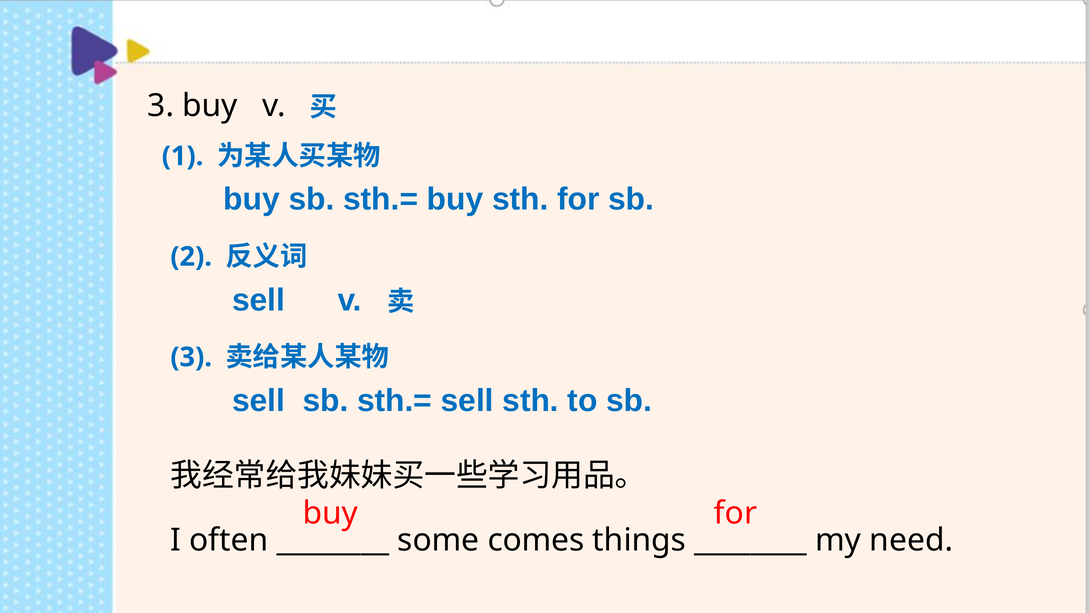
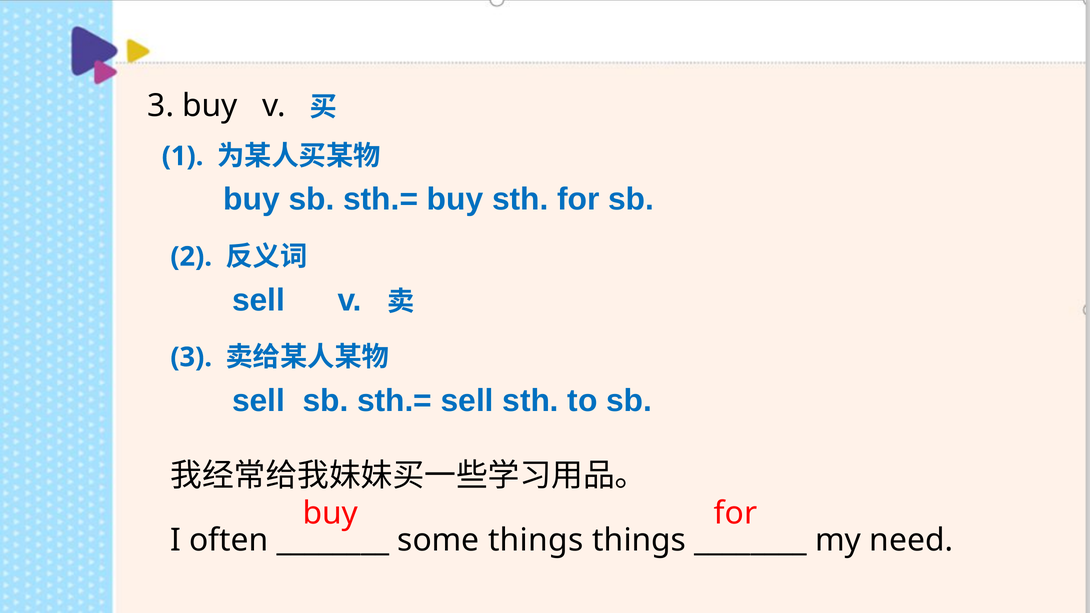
some comes: comes -> things
